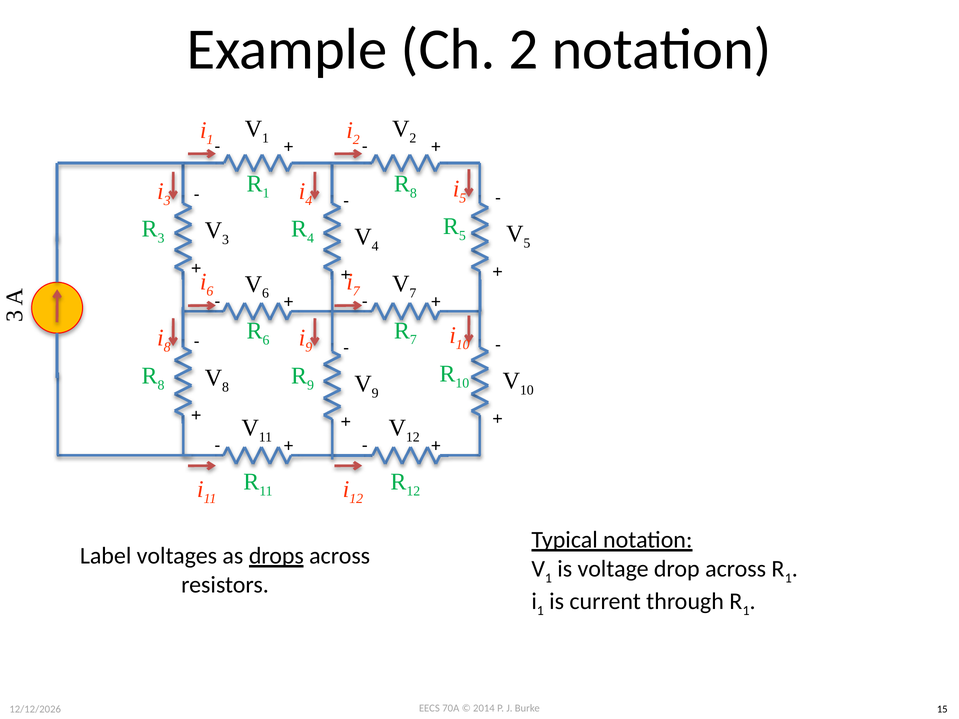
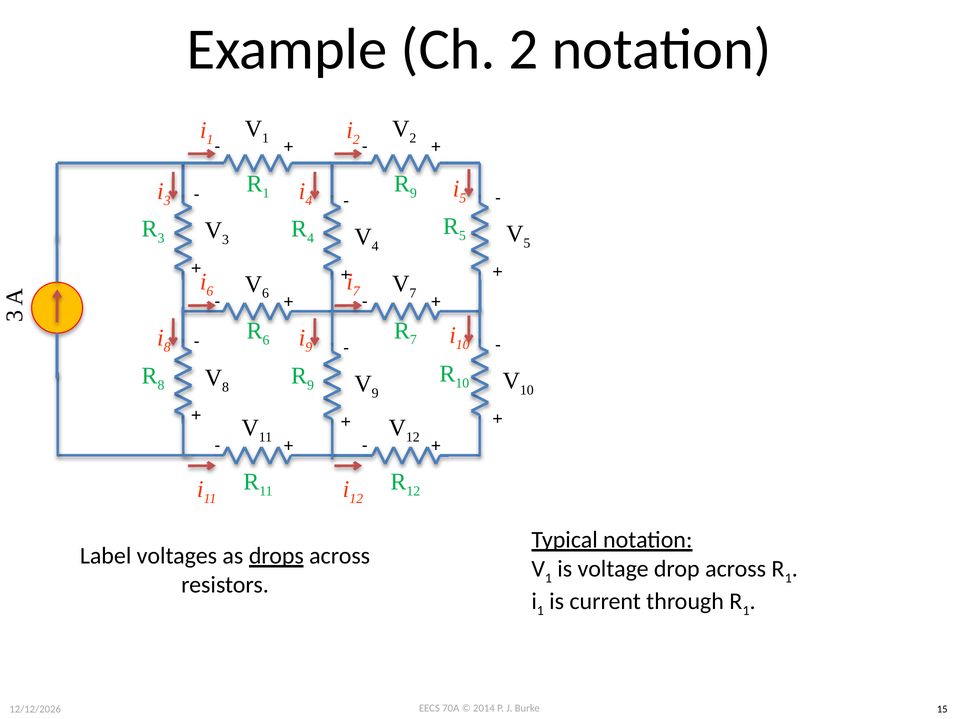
8 at (413, 193): 8 -> 9
